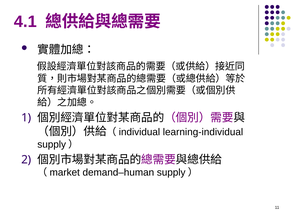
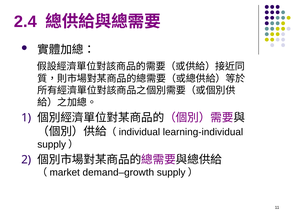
4.1: 4.1 -> 2.4
demand–human: demand–human -> demand–growth
